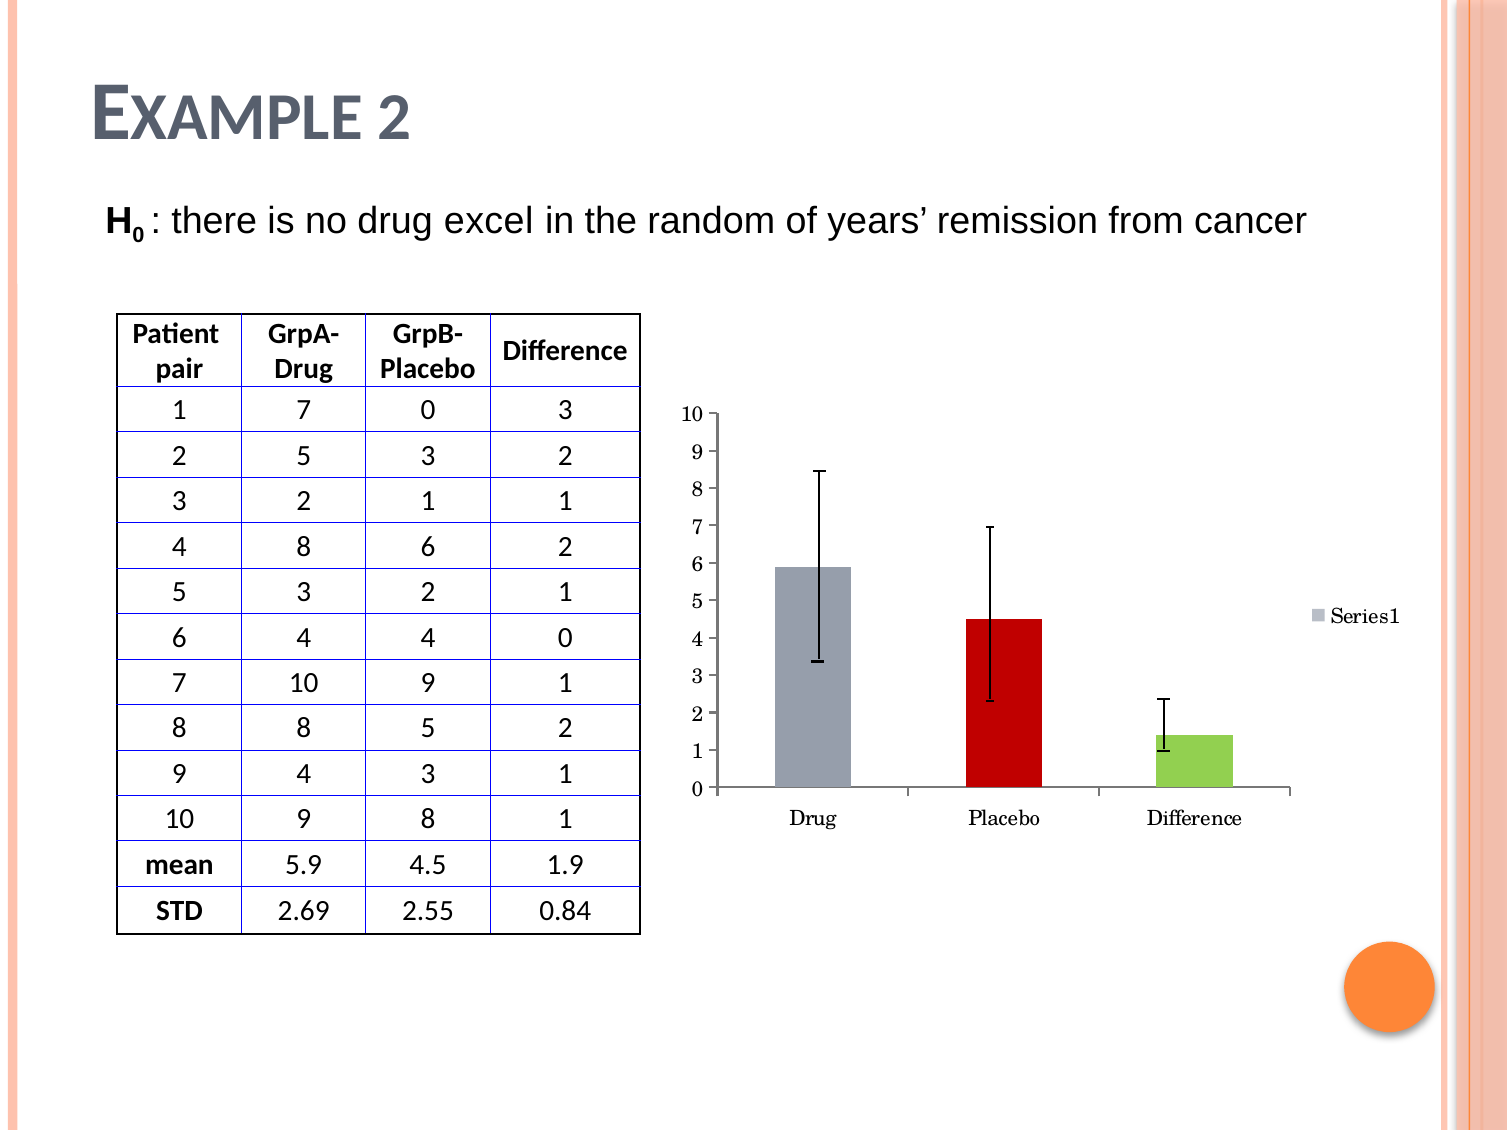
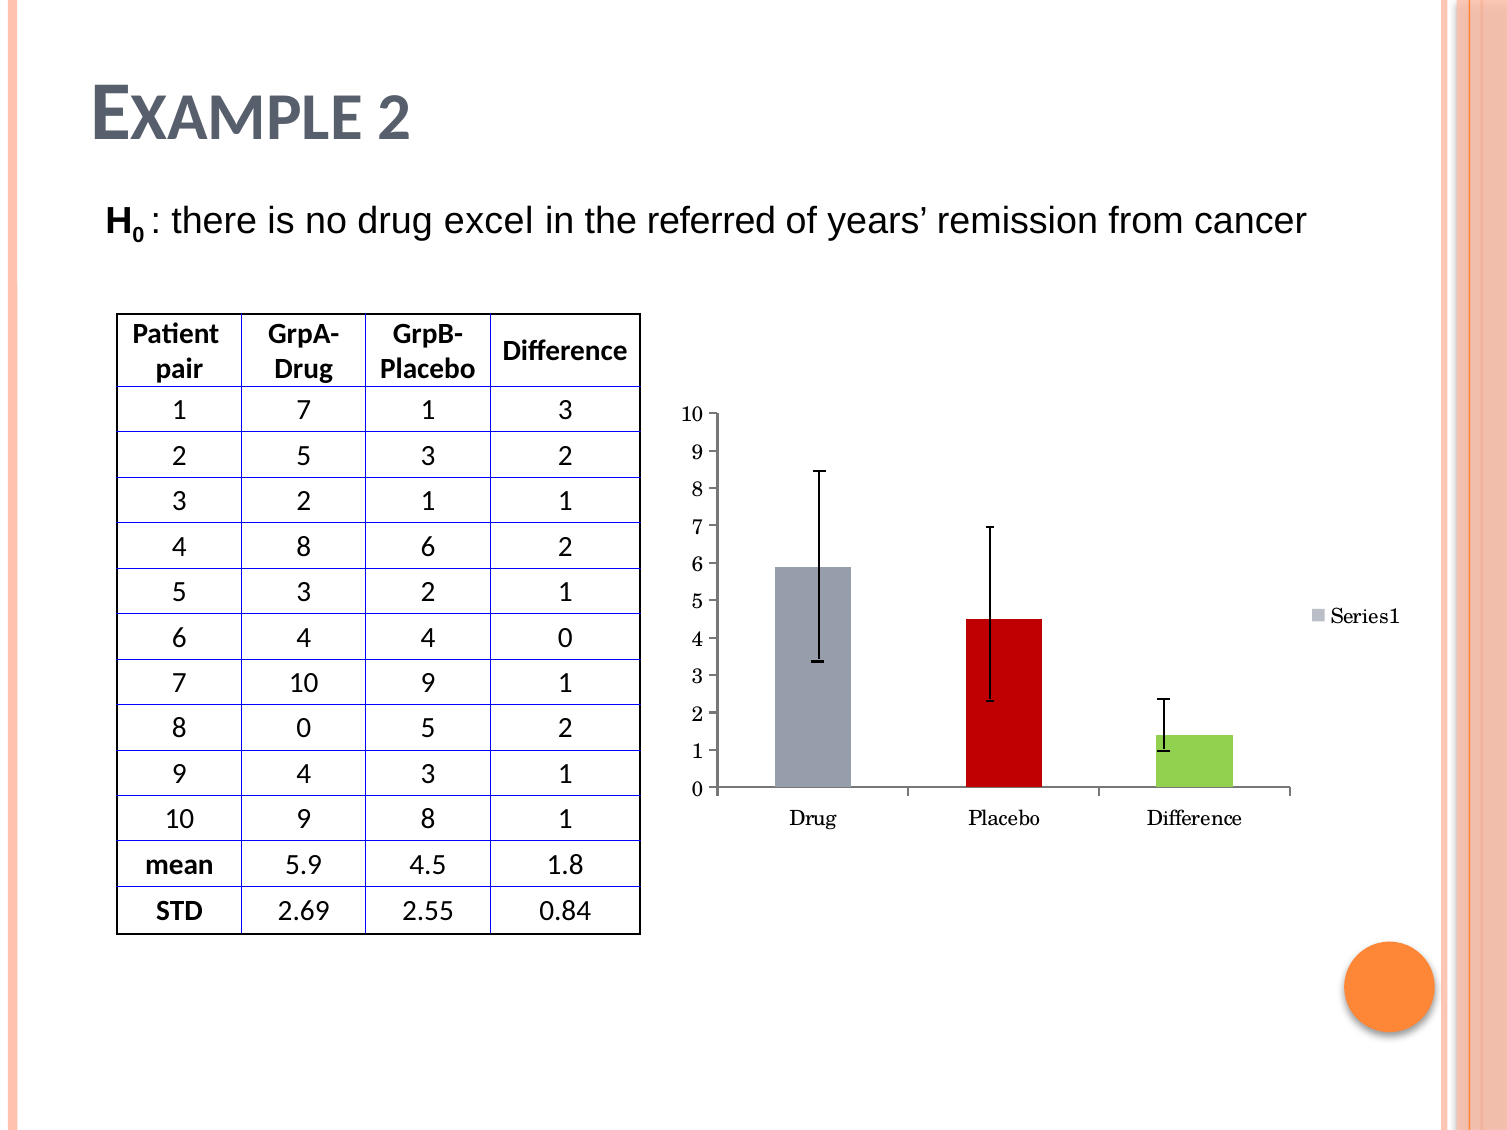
random: random -> referred
7 0: 0 -> 1
8 8: 8 -> 0
1.9: 1.9 -> 1.8
